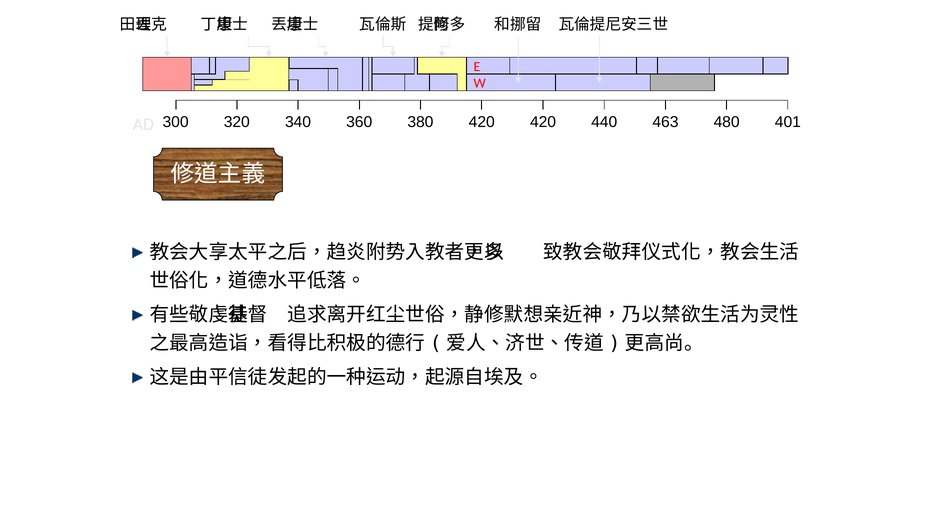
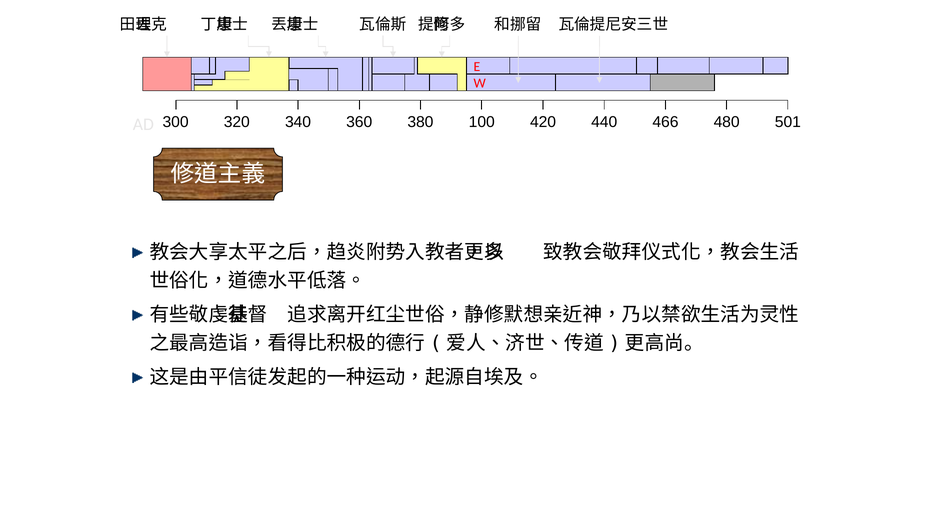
380 420: 420 -> 100
463: 463 -> 466
401: 401 -> 501
